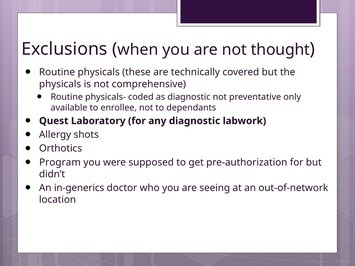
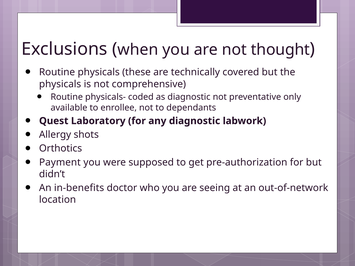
Program: Program -> Payment
in-generics: in-generics -> in-benefits
